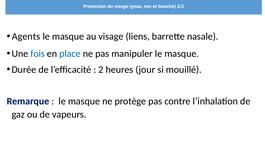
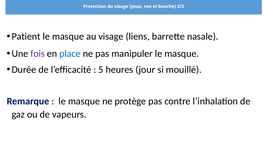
Agents: Agents -> Patient
fois colour: blue -> purple
2: 2 -> 5
